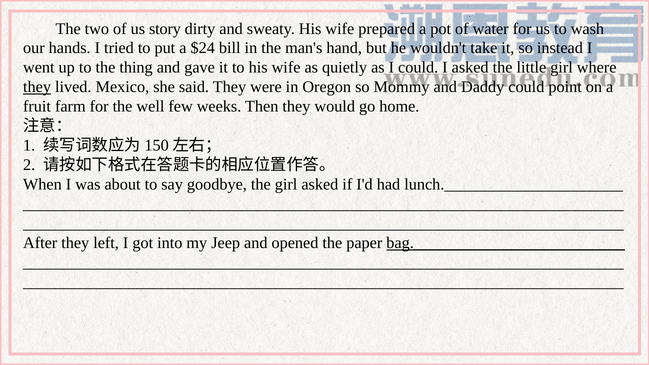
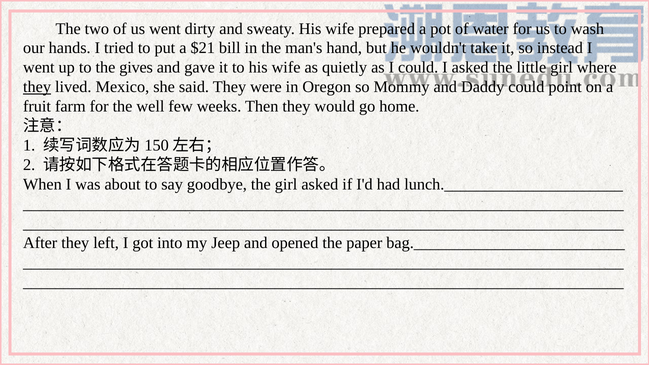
us story: story -> went
$24: $24 -> $21
thing: thing -> gives
bag.__________________________ underline: present -> none
